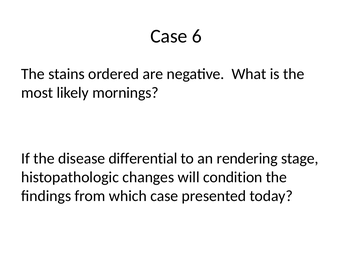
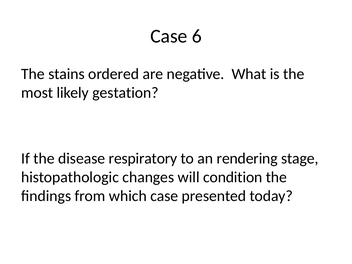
mornings: mornings -> gestation
differential: differential -> respiratory
